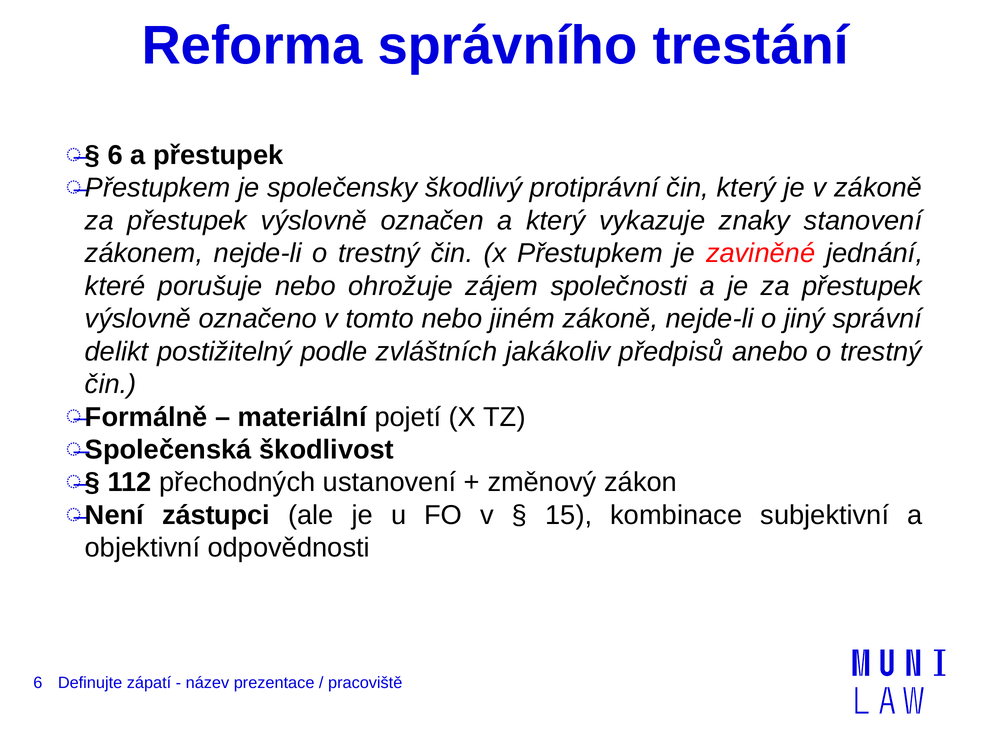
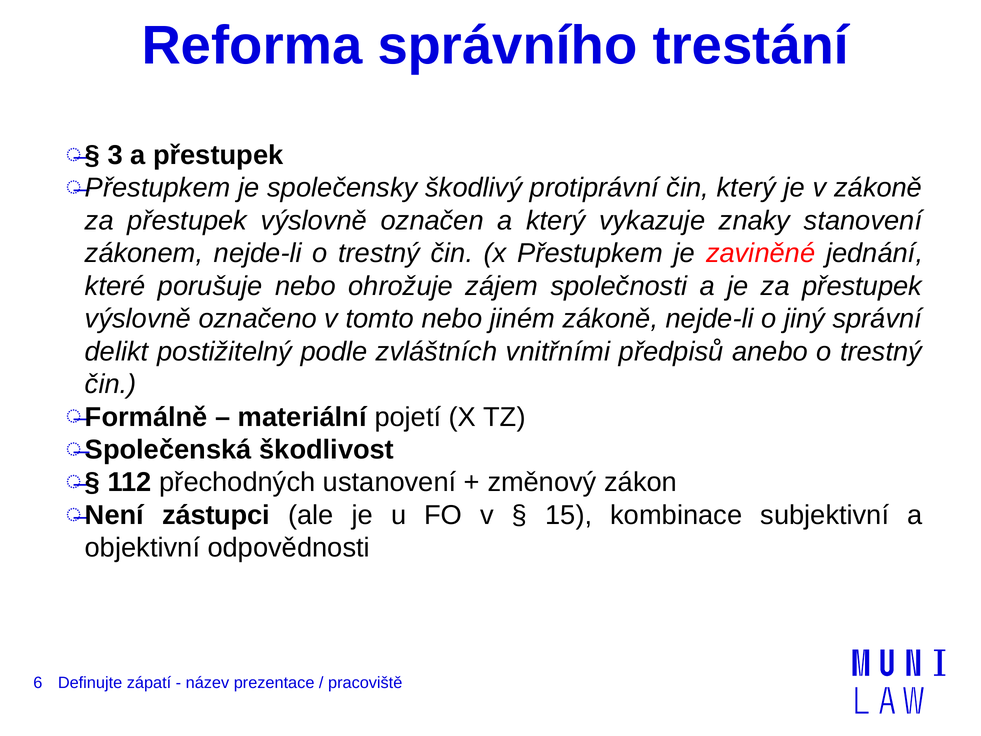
6 at (115, 155): 6 -> 3
jakákoliv: jakákoliv -> vnitřními
